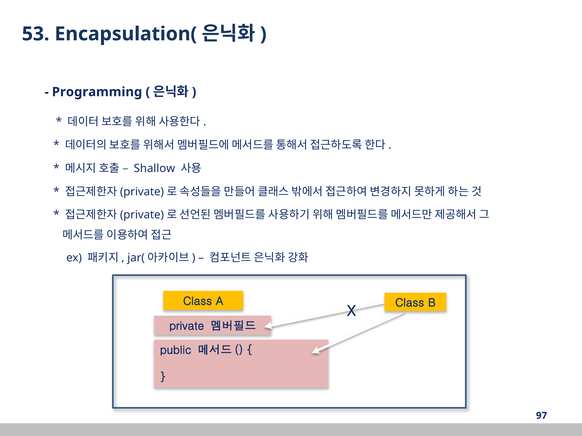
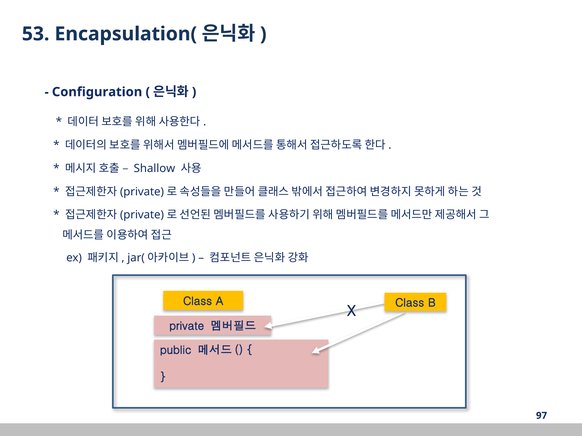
Programming: Programming -> Configuration
